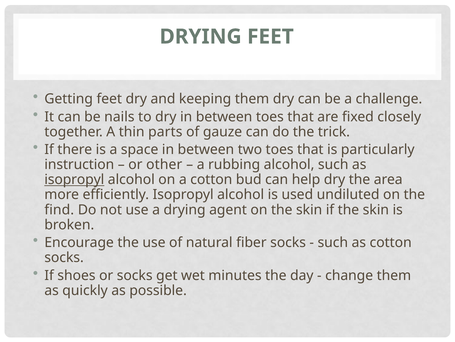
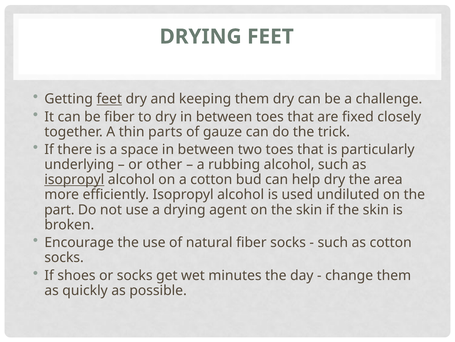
feet at (109, 99) underline: none -> present
be nails: nails -> fiber
instruction: instruction -> underlying
find: find -> part
